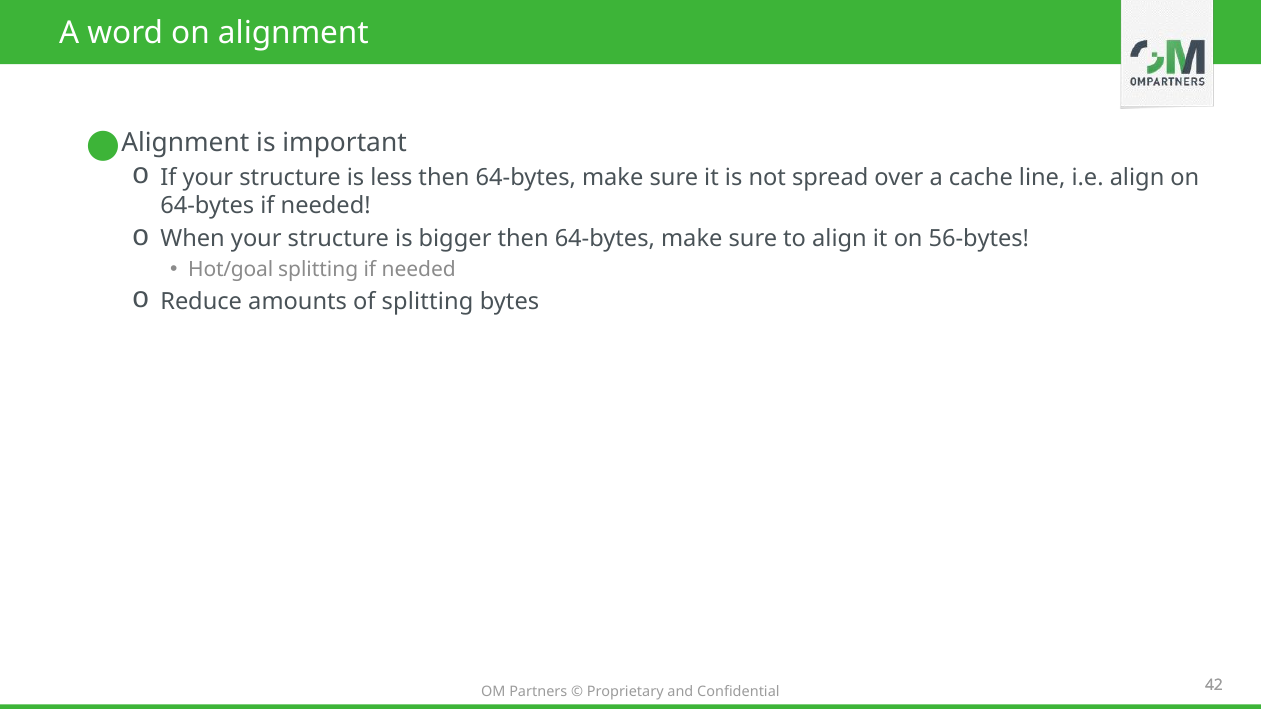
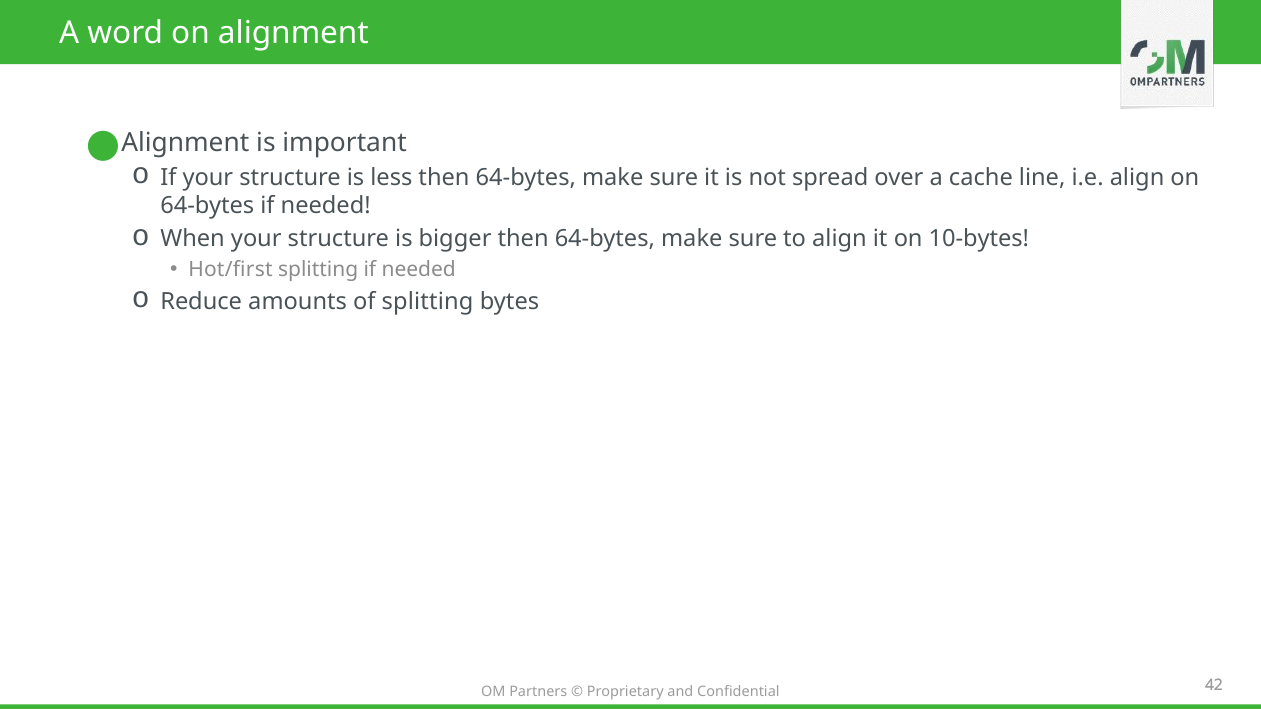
56-bytes: 56-bytes -> 10-bytes
Hot/goal: Hot/goal -> Hot/first
